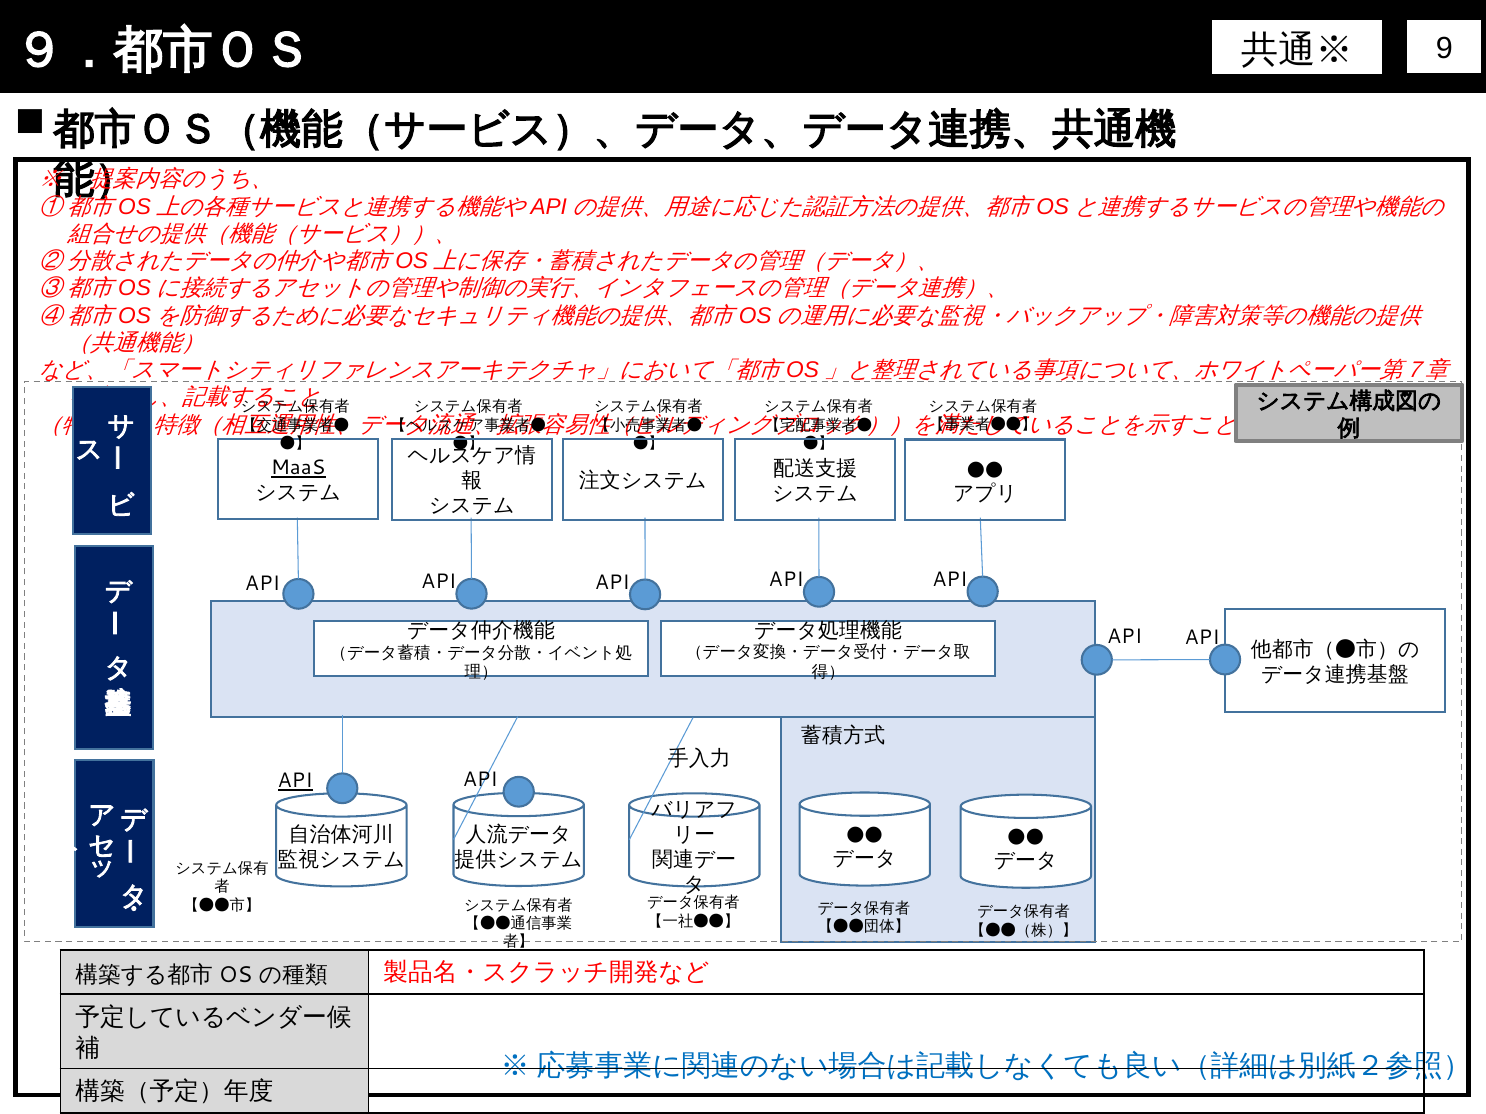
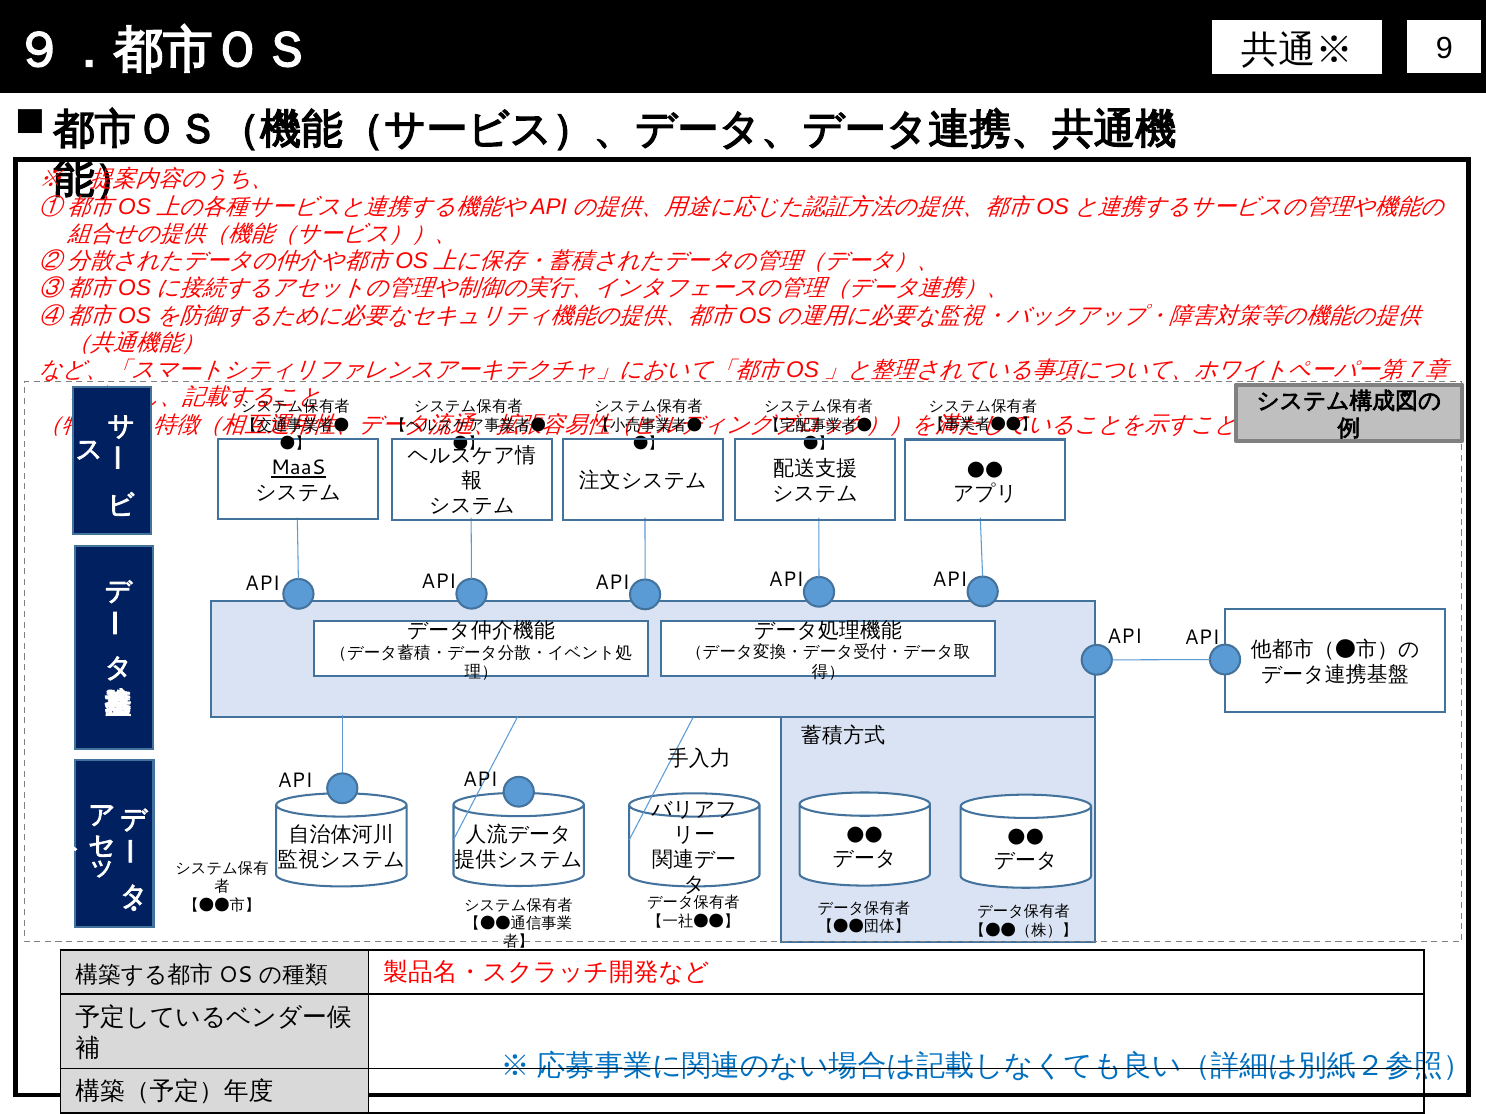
API at (295, 781) underline: present -> none
